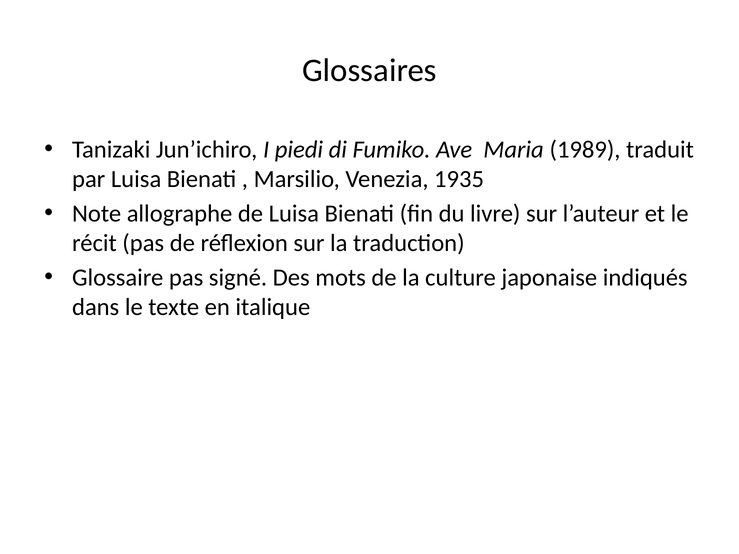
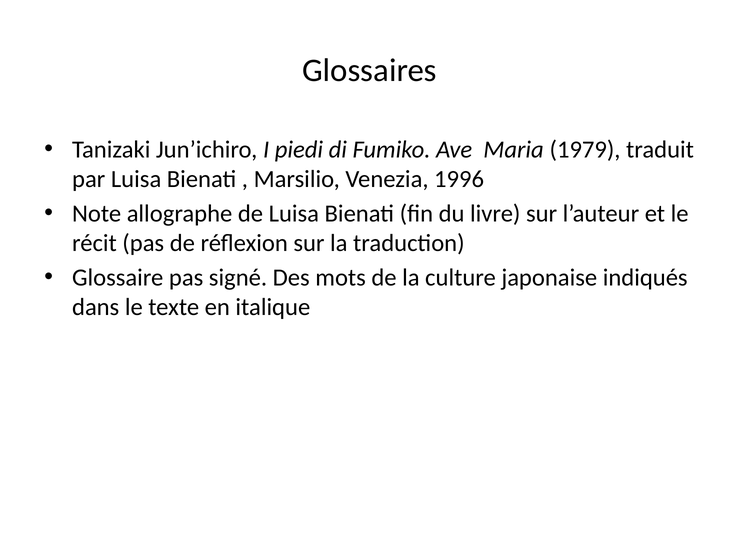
1989: 1989 -> 1979
1935: 1935 -> 1996
